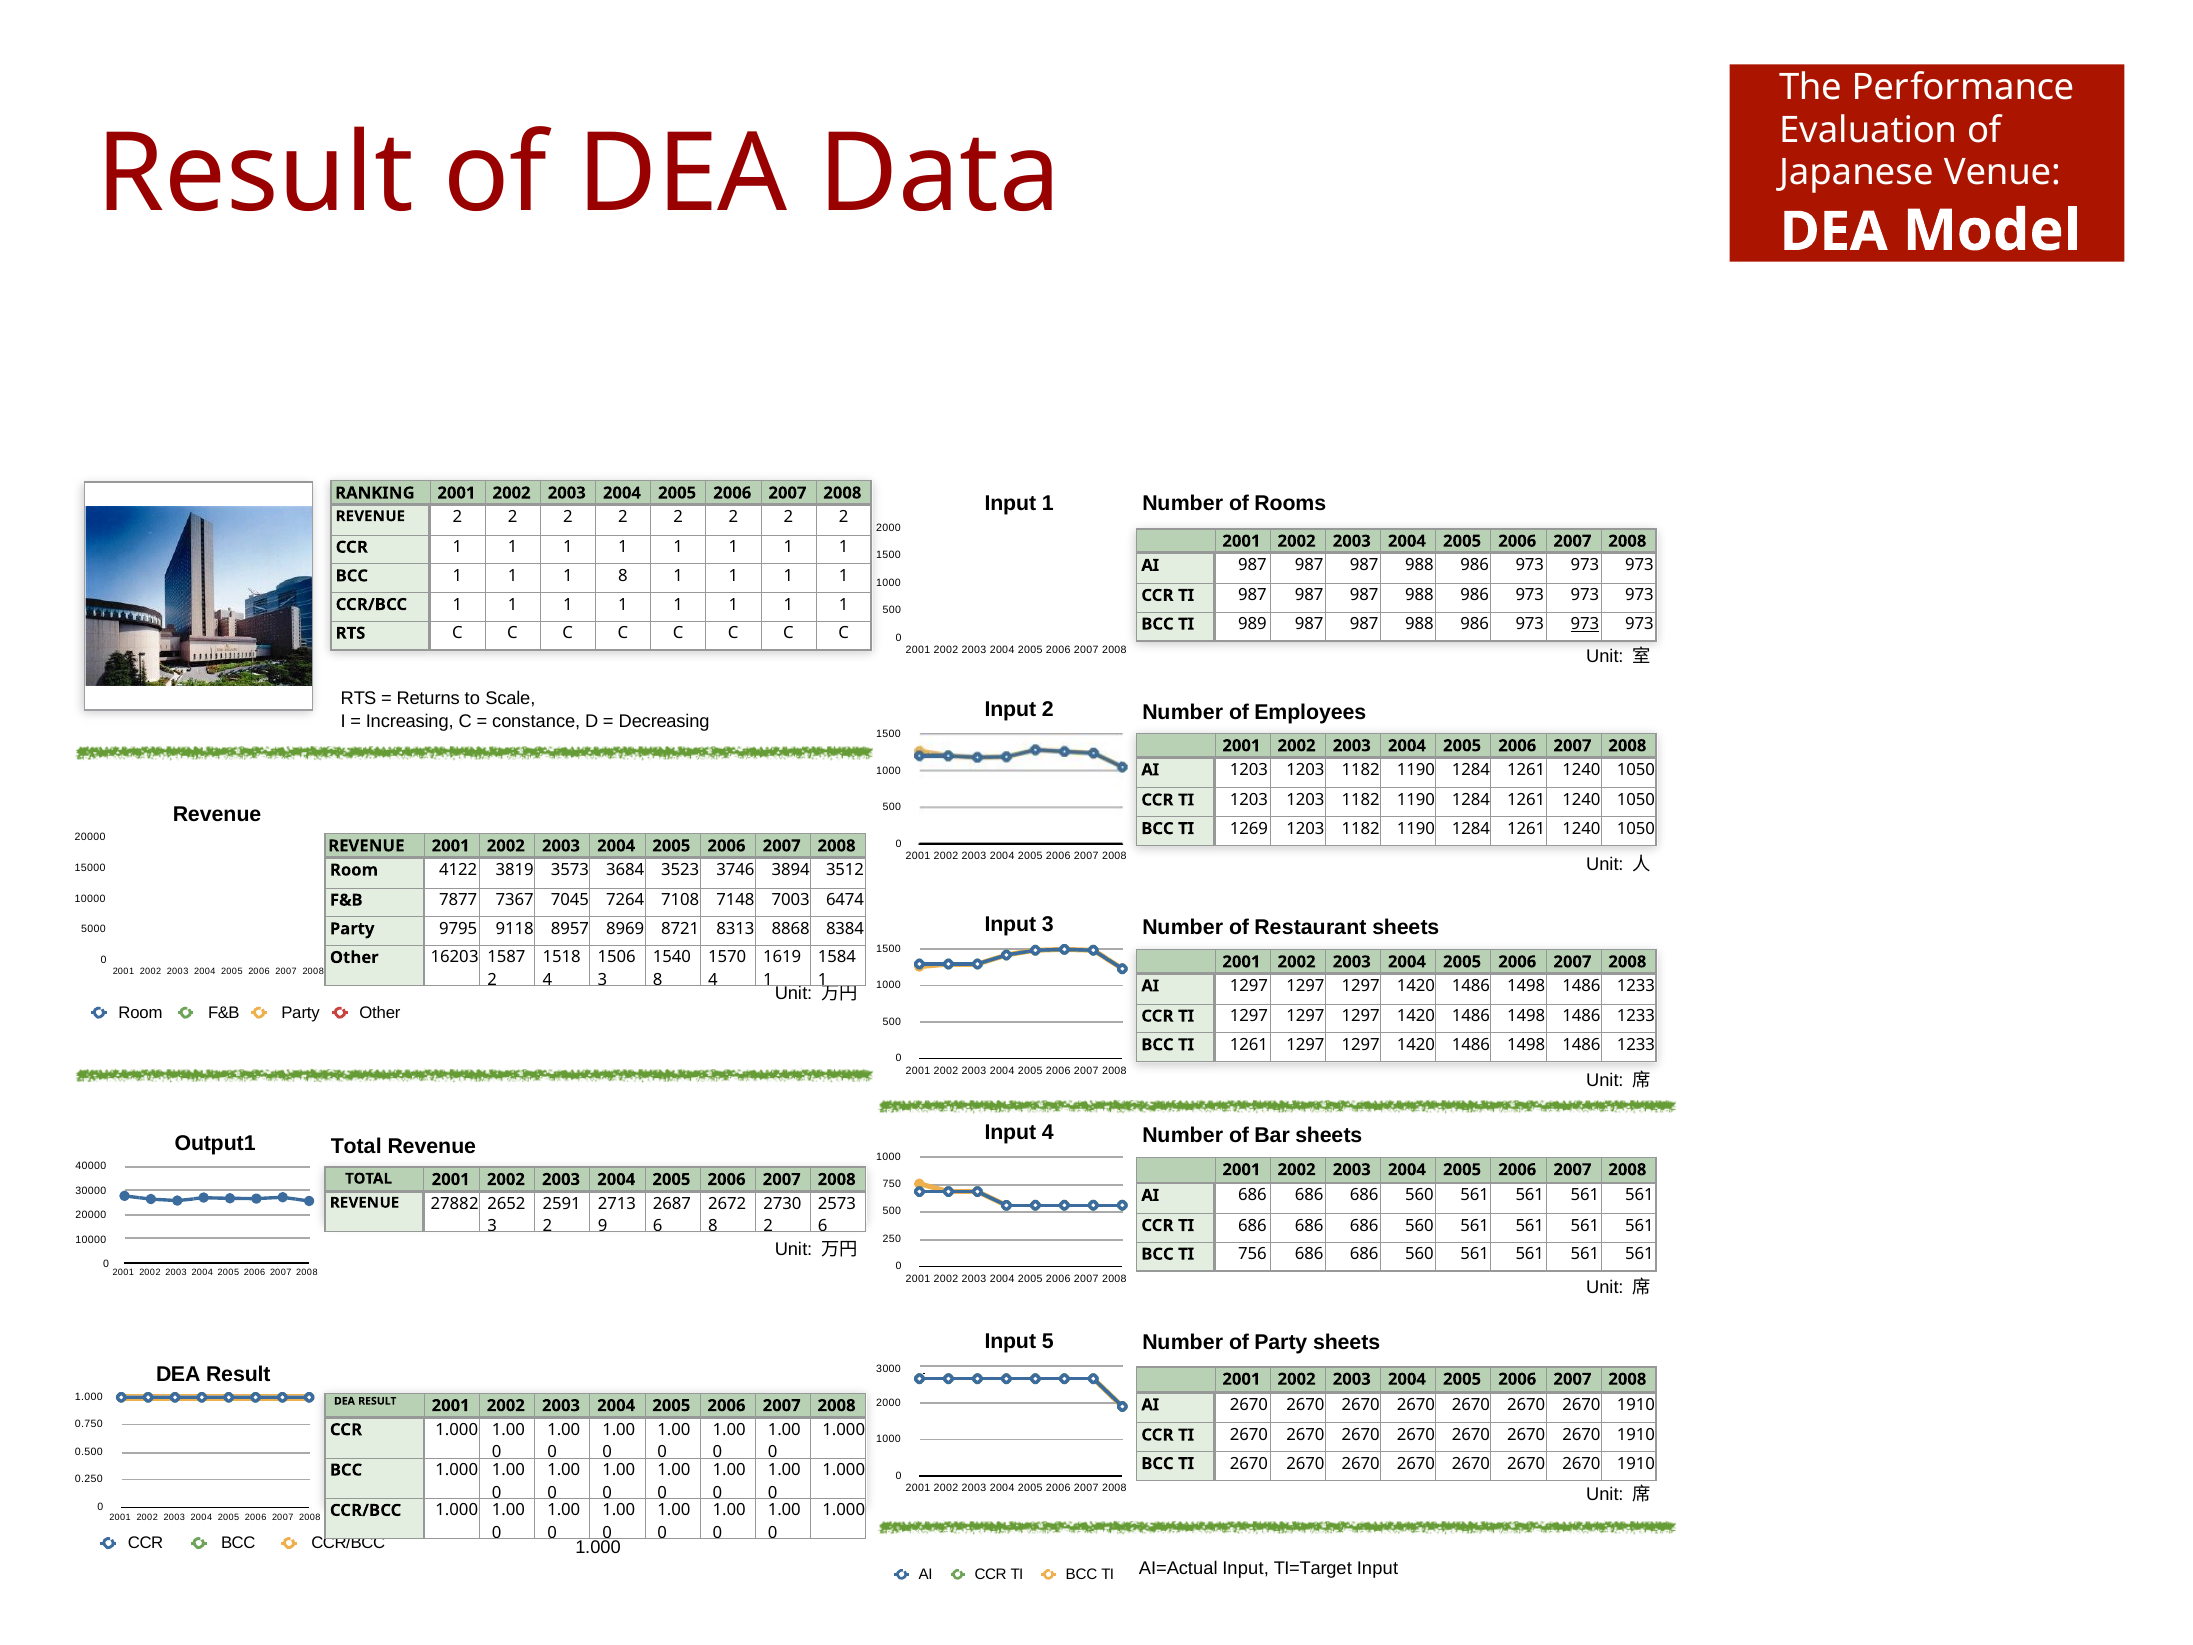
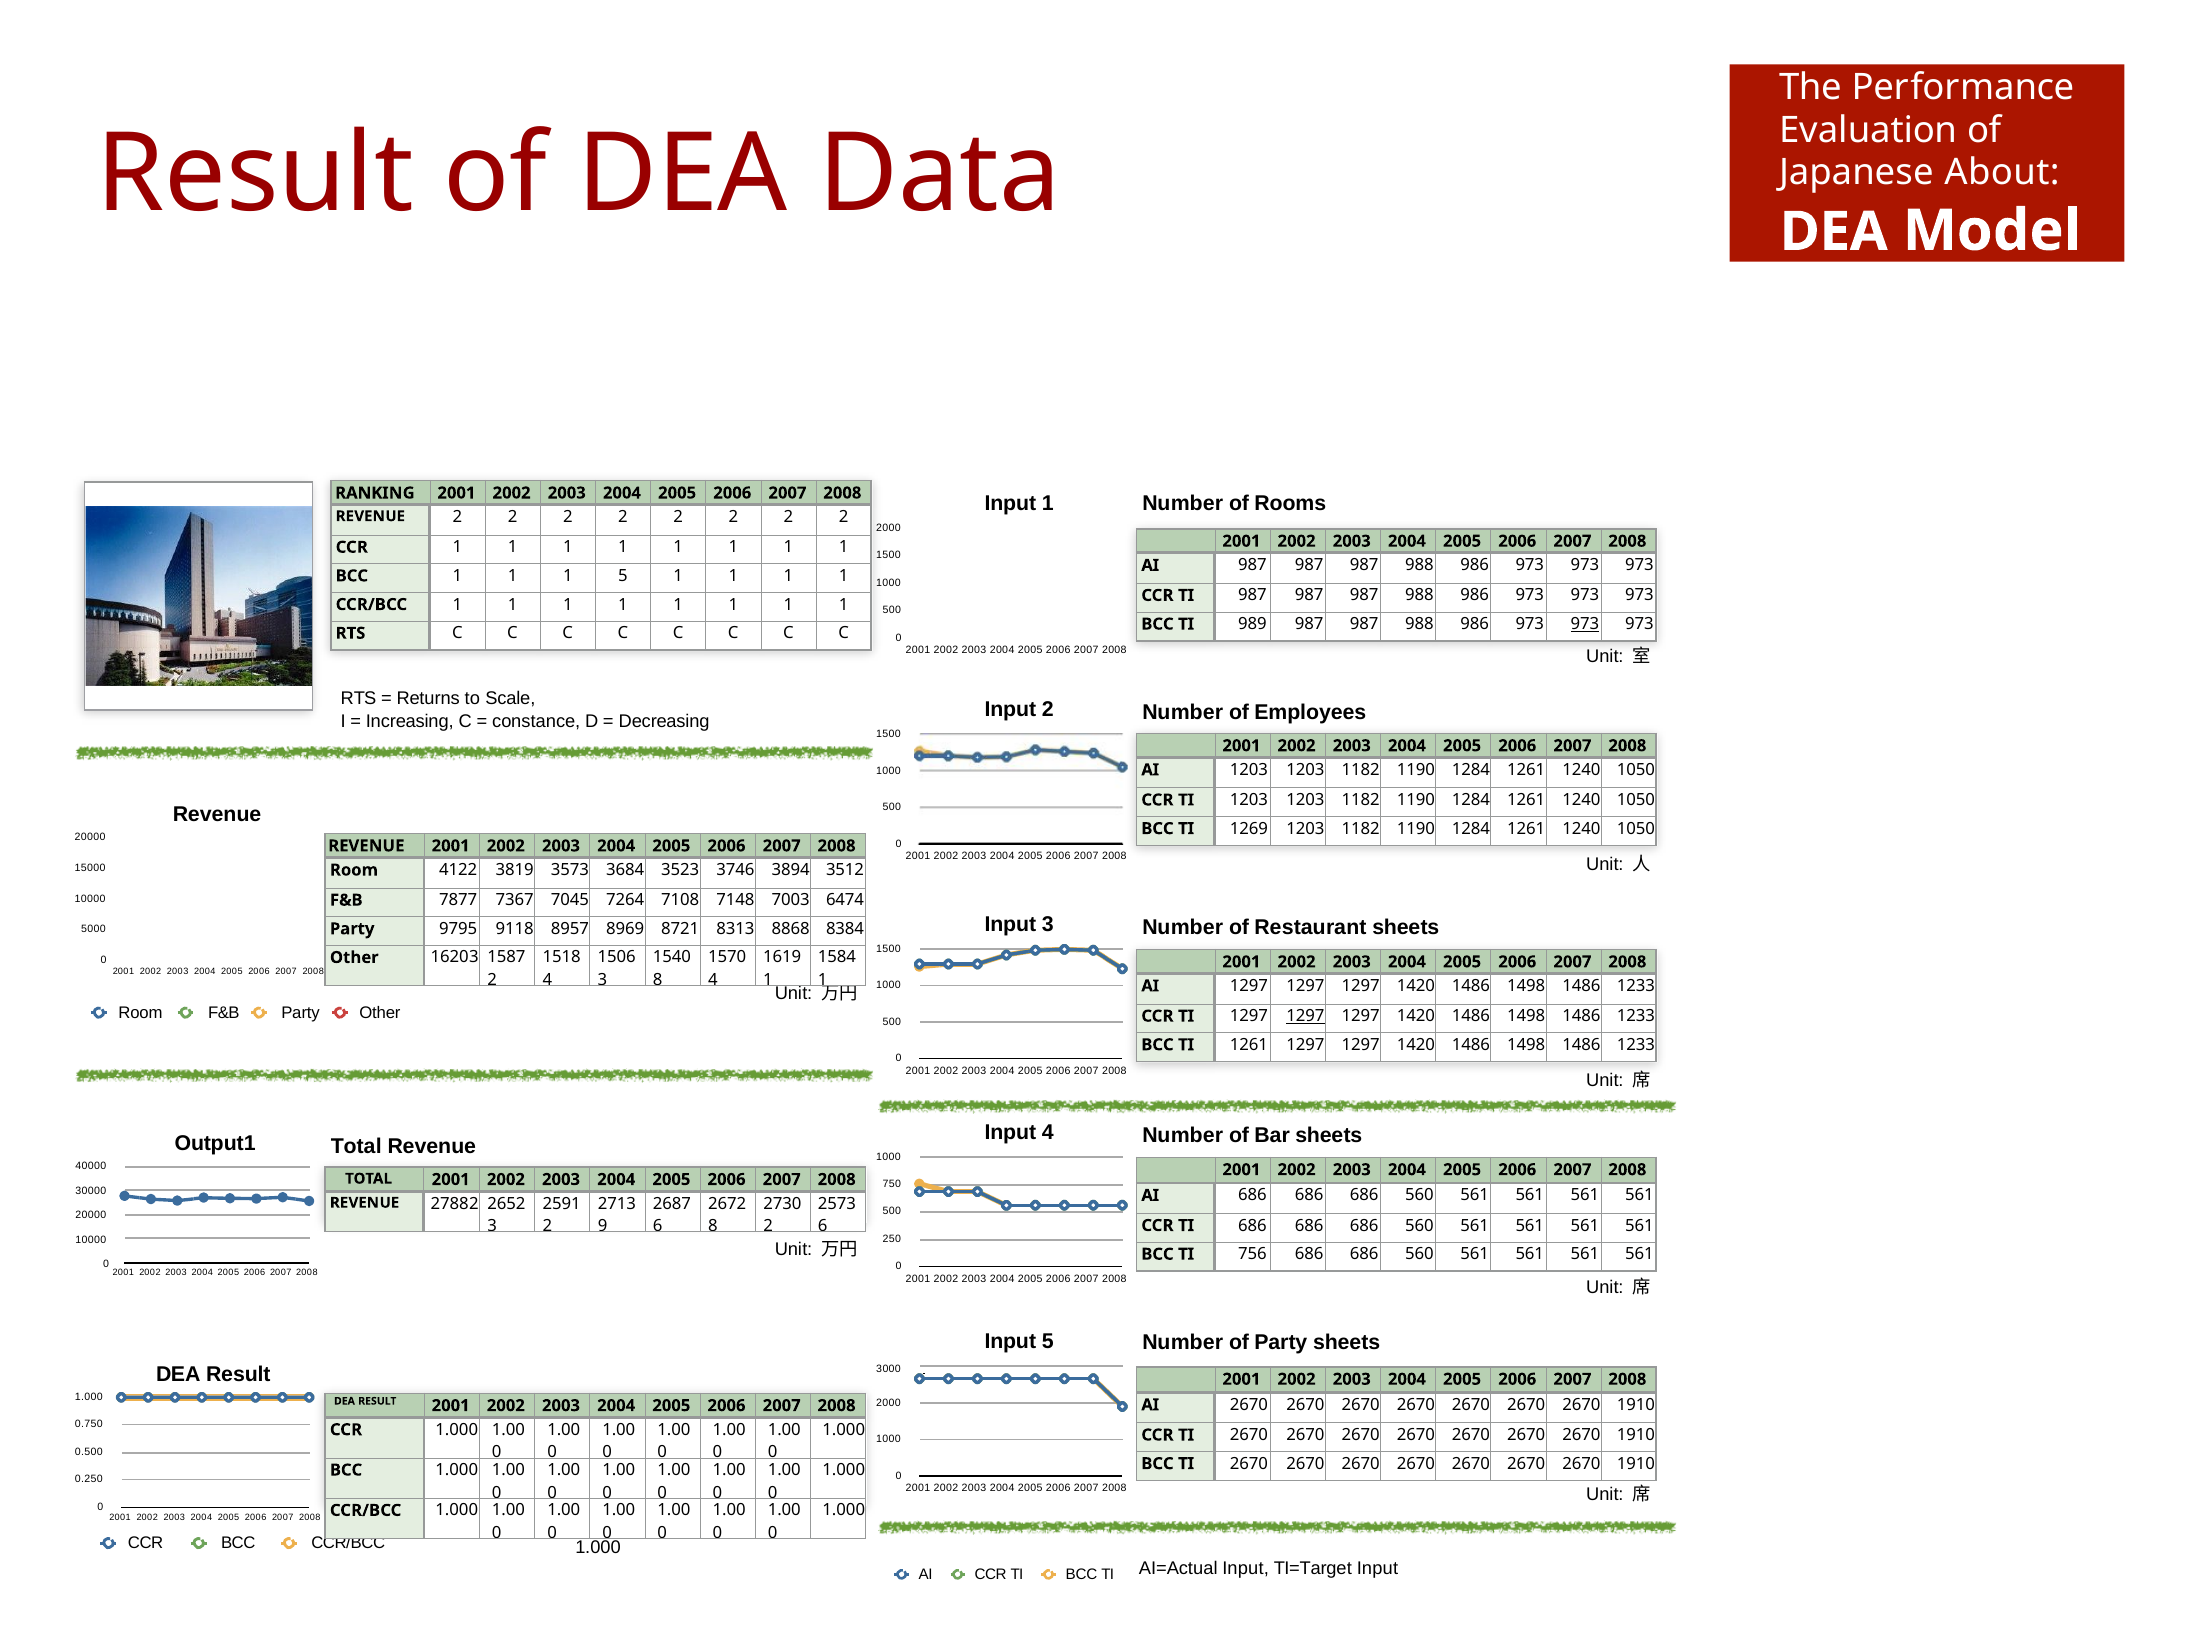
Venue: Venue -> About
1 8: 8 -> 5
1297 at (1306, 1016) underline: none -> present
